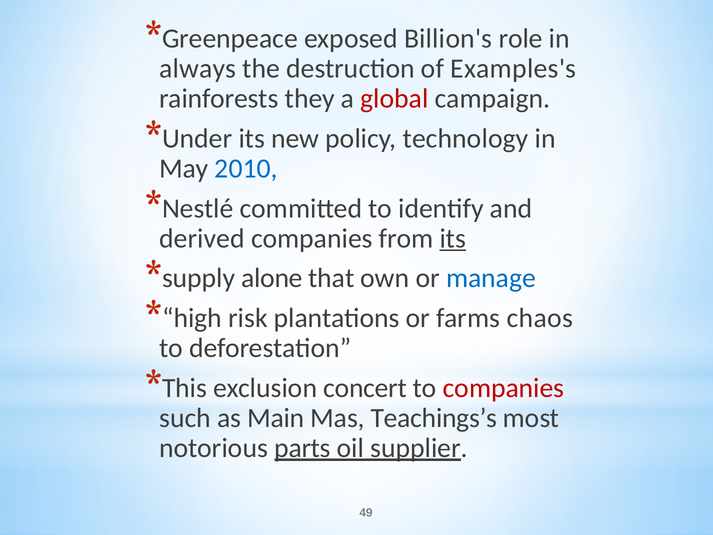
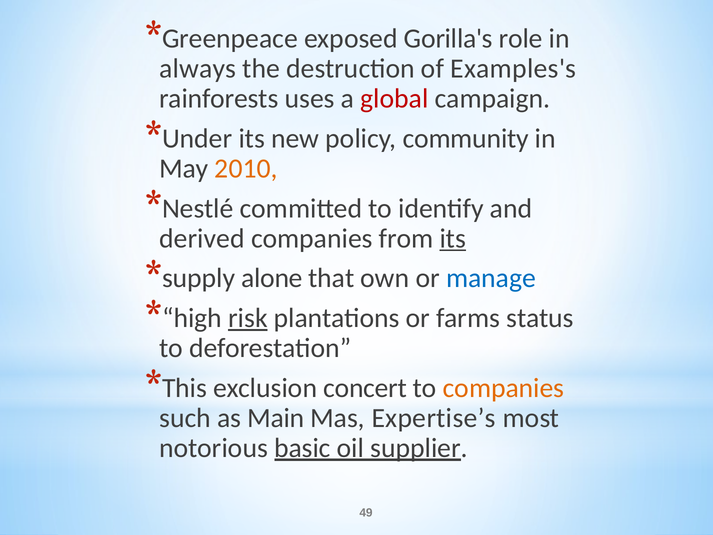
Billion's: Billion's -> Gorilla's
they: they -> uses
technology: technology -> community
2010 colour: blue -> orange
risk underline: none -> present
chaos: chaos -> status
companies at (504, 388) colour: red -> orange
Teachings’s: Teachings’s -> Expertise’s
parts: parts -> basic
